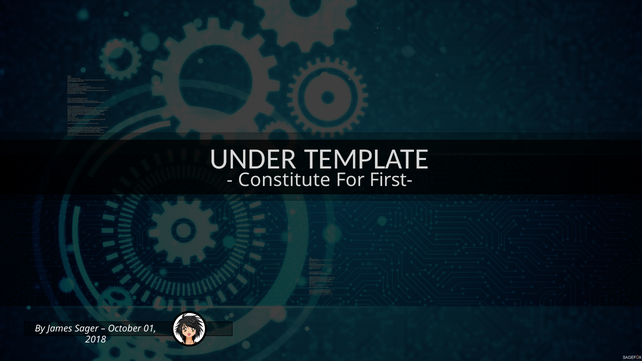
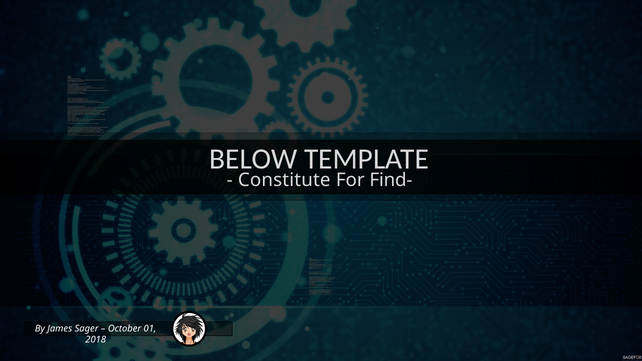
UNDER: UNDER -> BELOW
First-: First- -> Find-
